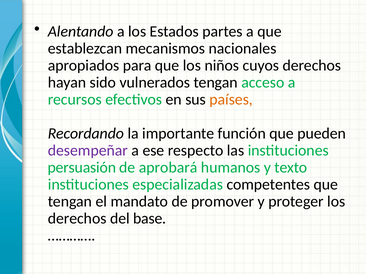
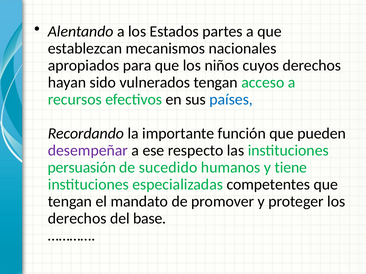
países colour: orange -> blue
aprobará: aprobará -> sucedido
texto: texto -> tiene
